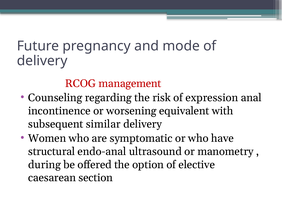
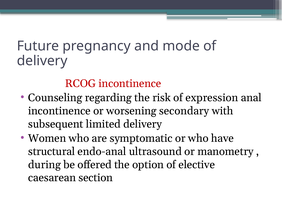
RCOG management: management -> incontinence
equivalent: equivalent -> secondary
similar: similar -> limited
